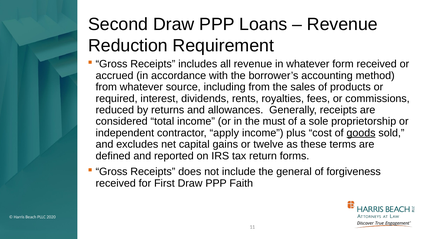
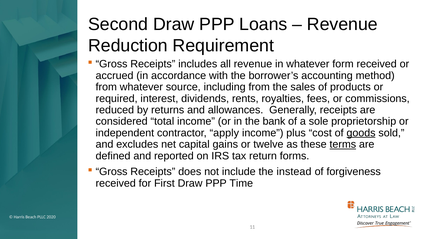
must: must -> bank
terms underline: none -> present
general: general -> instead
Faith: Faith -> Time
